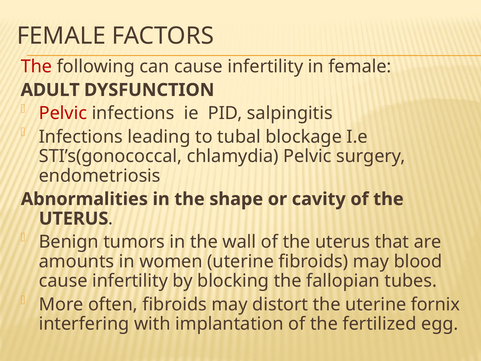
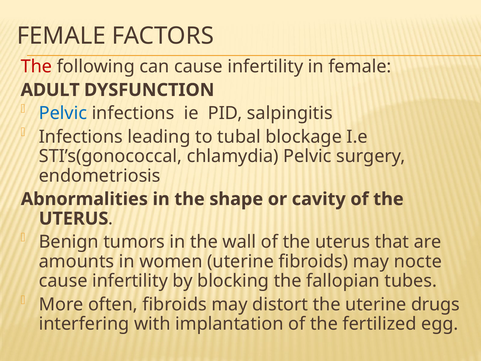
Pelvic at (63, 113) colour: red -> blue
blood: blood -> nocte
fornix: fornix -> drugs
